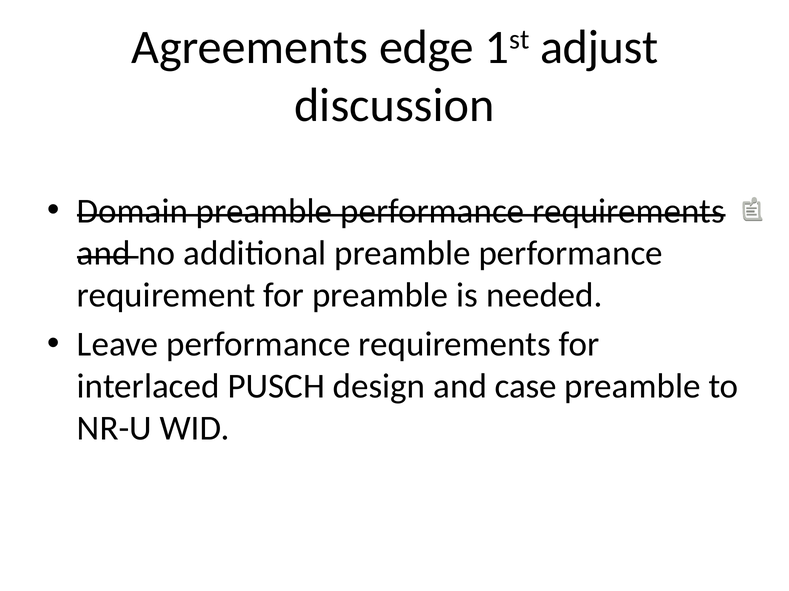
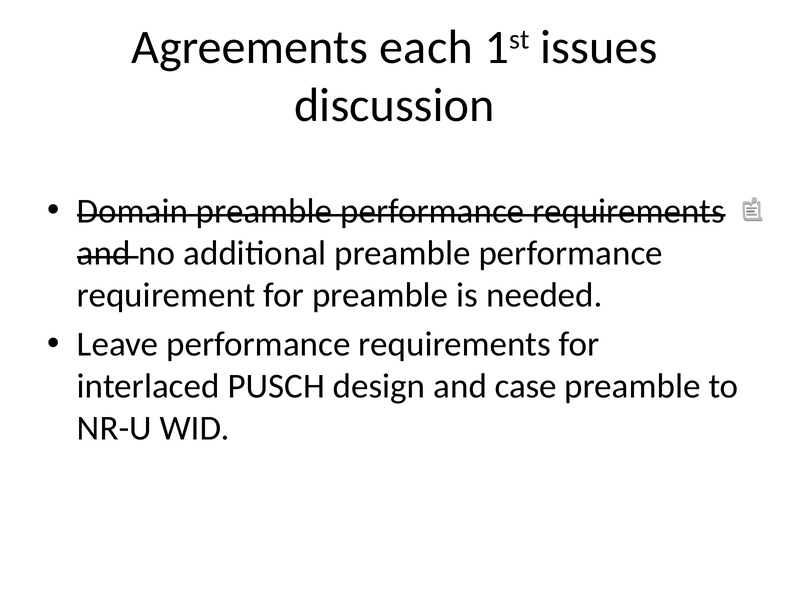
edge: edge -> each
adjust: adjust -> issues
